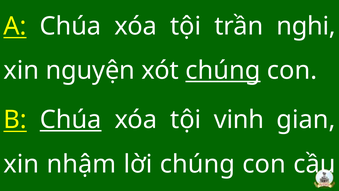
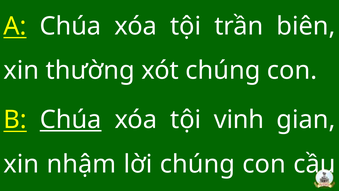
nghi: nghi -> biên
nguyện: nguyện -> thường
chúng at (223, 70) underline: present -> none
